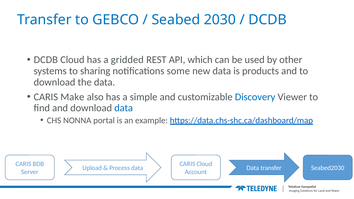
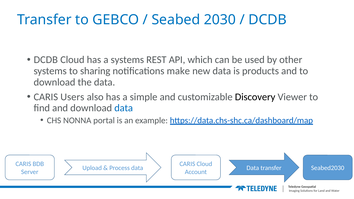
a gridded: gridded -> systems
some: some -> make
Make: Make -> Users
Discovery colour: blue -> black
